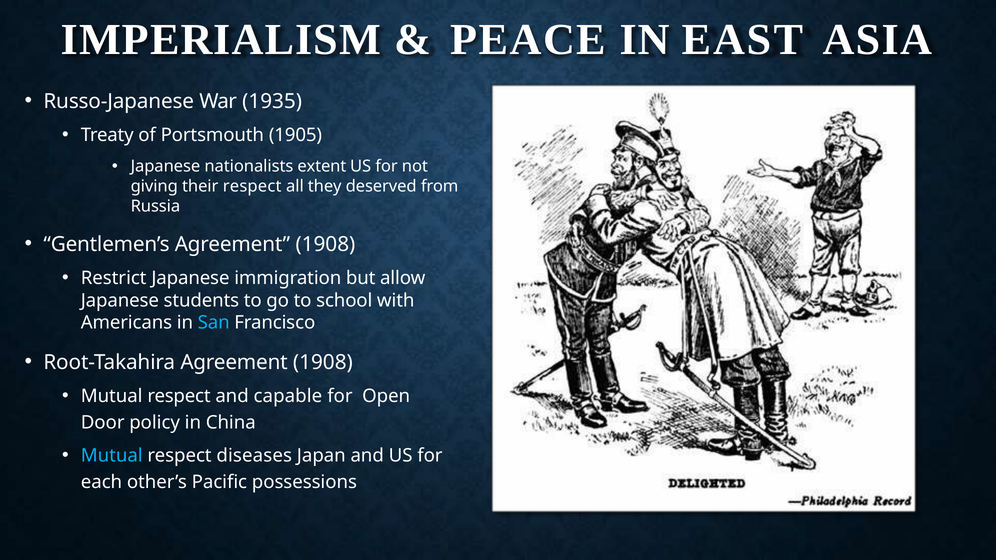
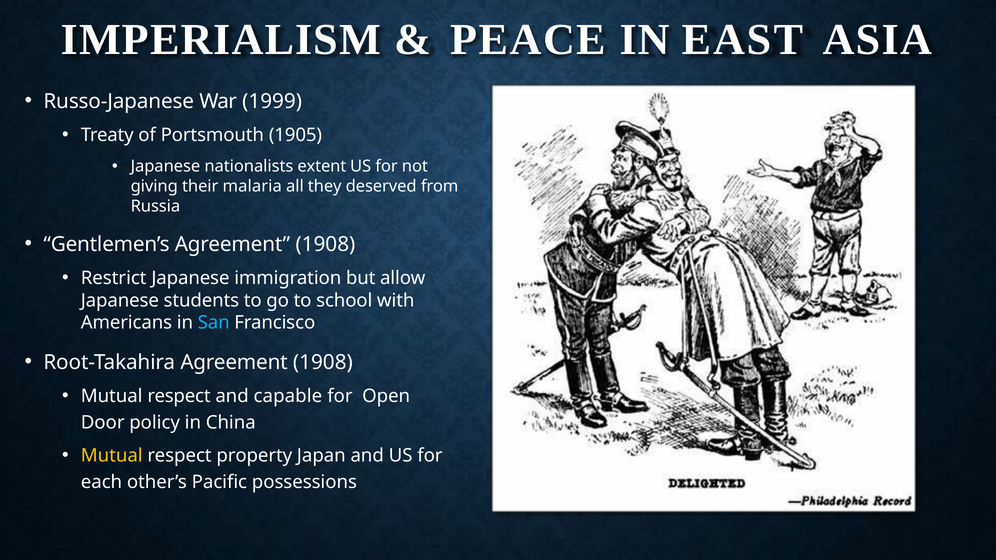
1935: 1935 -> 1999
their respect: respect -> malaria
Mutual at (112, 456) colour: light blue -> yellow
diseases: diseases -> property
